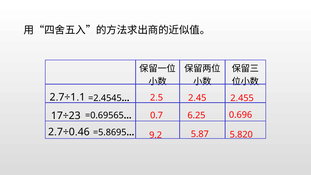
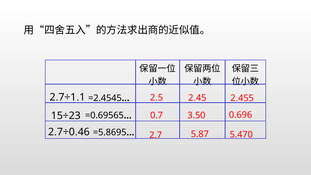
17÷23: 17÷23 -> 15÷23
6.25: 6.25 -> 3.50
9.2: 9.2 -> 2.7
5.820: 5.820 -> 5.470
